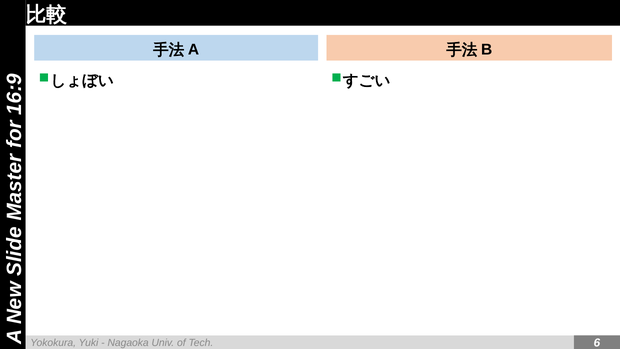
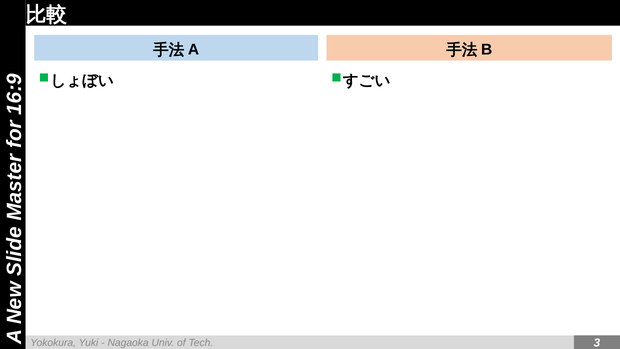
Tech 6: 6 -> 3
